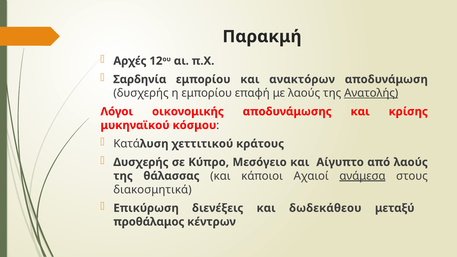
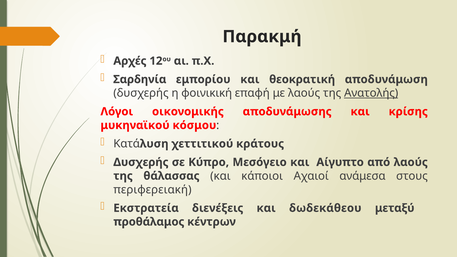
ανακτόρων: ανακτόρων -> θεοκρατική
η εμπορίου: εμπορίου -> φοινικική
ανάμεσα underline: present -> none
διακοσμητικά: διακοσμητικά -> περιφερειακή
Επικύρωση: Επικύρωση -> Εκστρατεία
